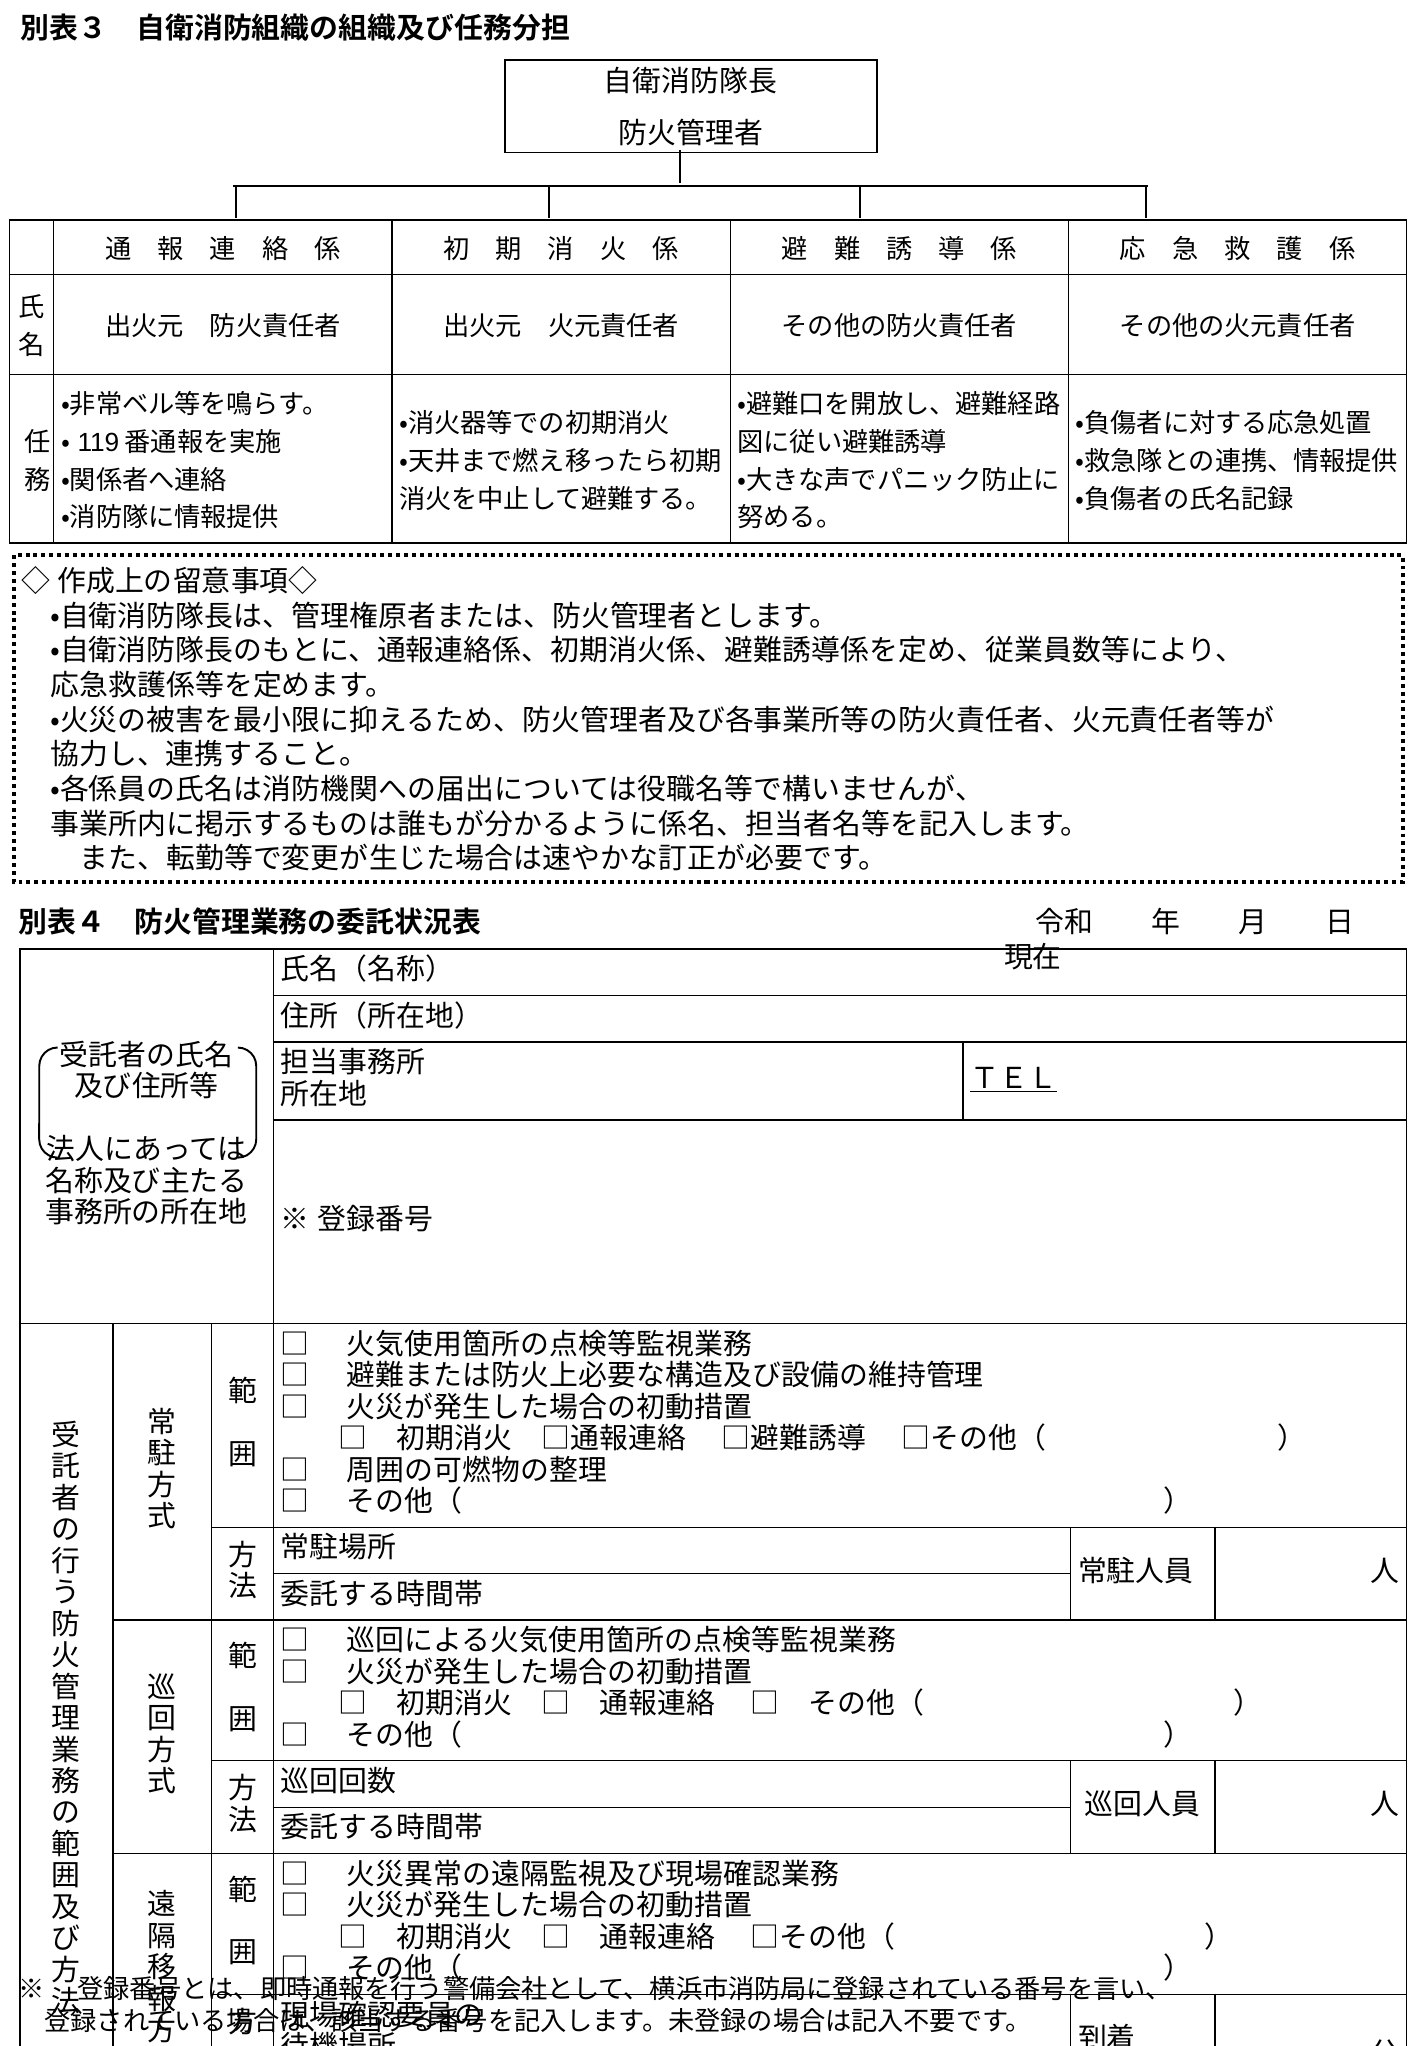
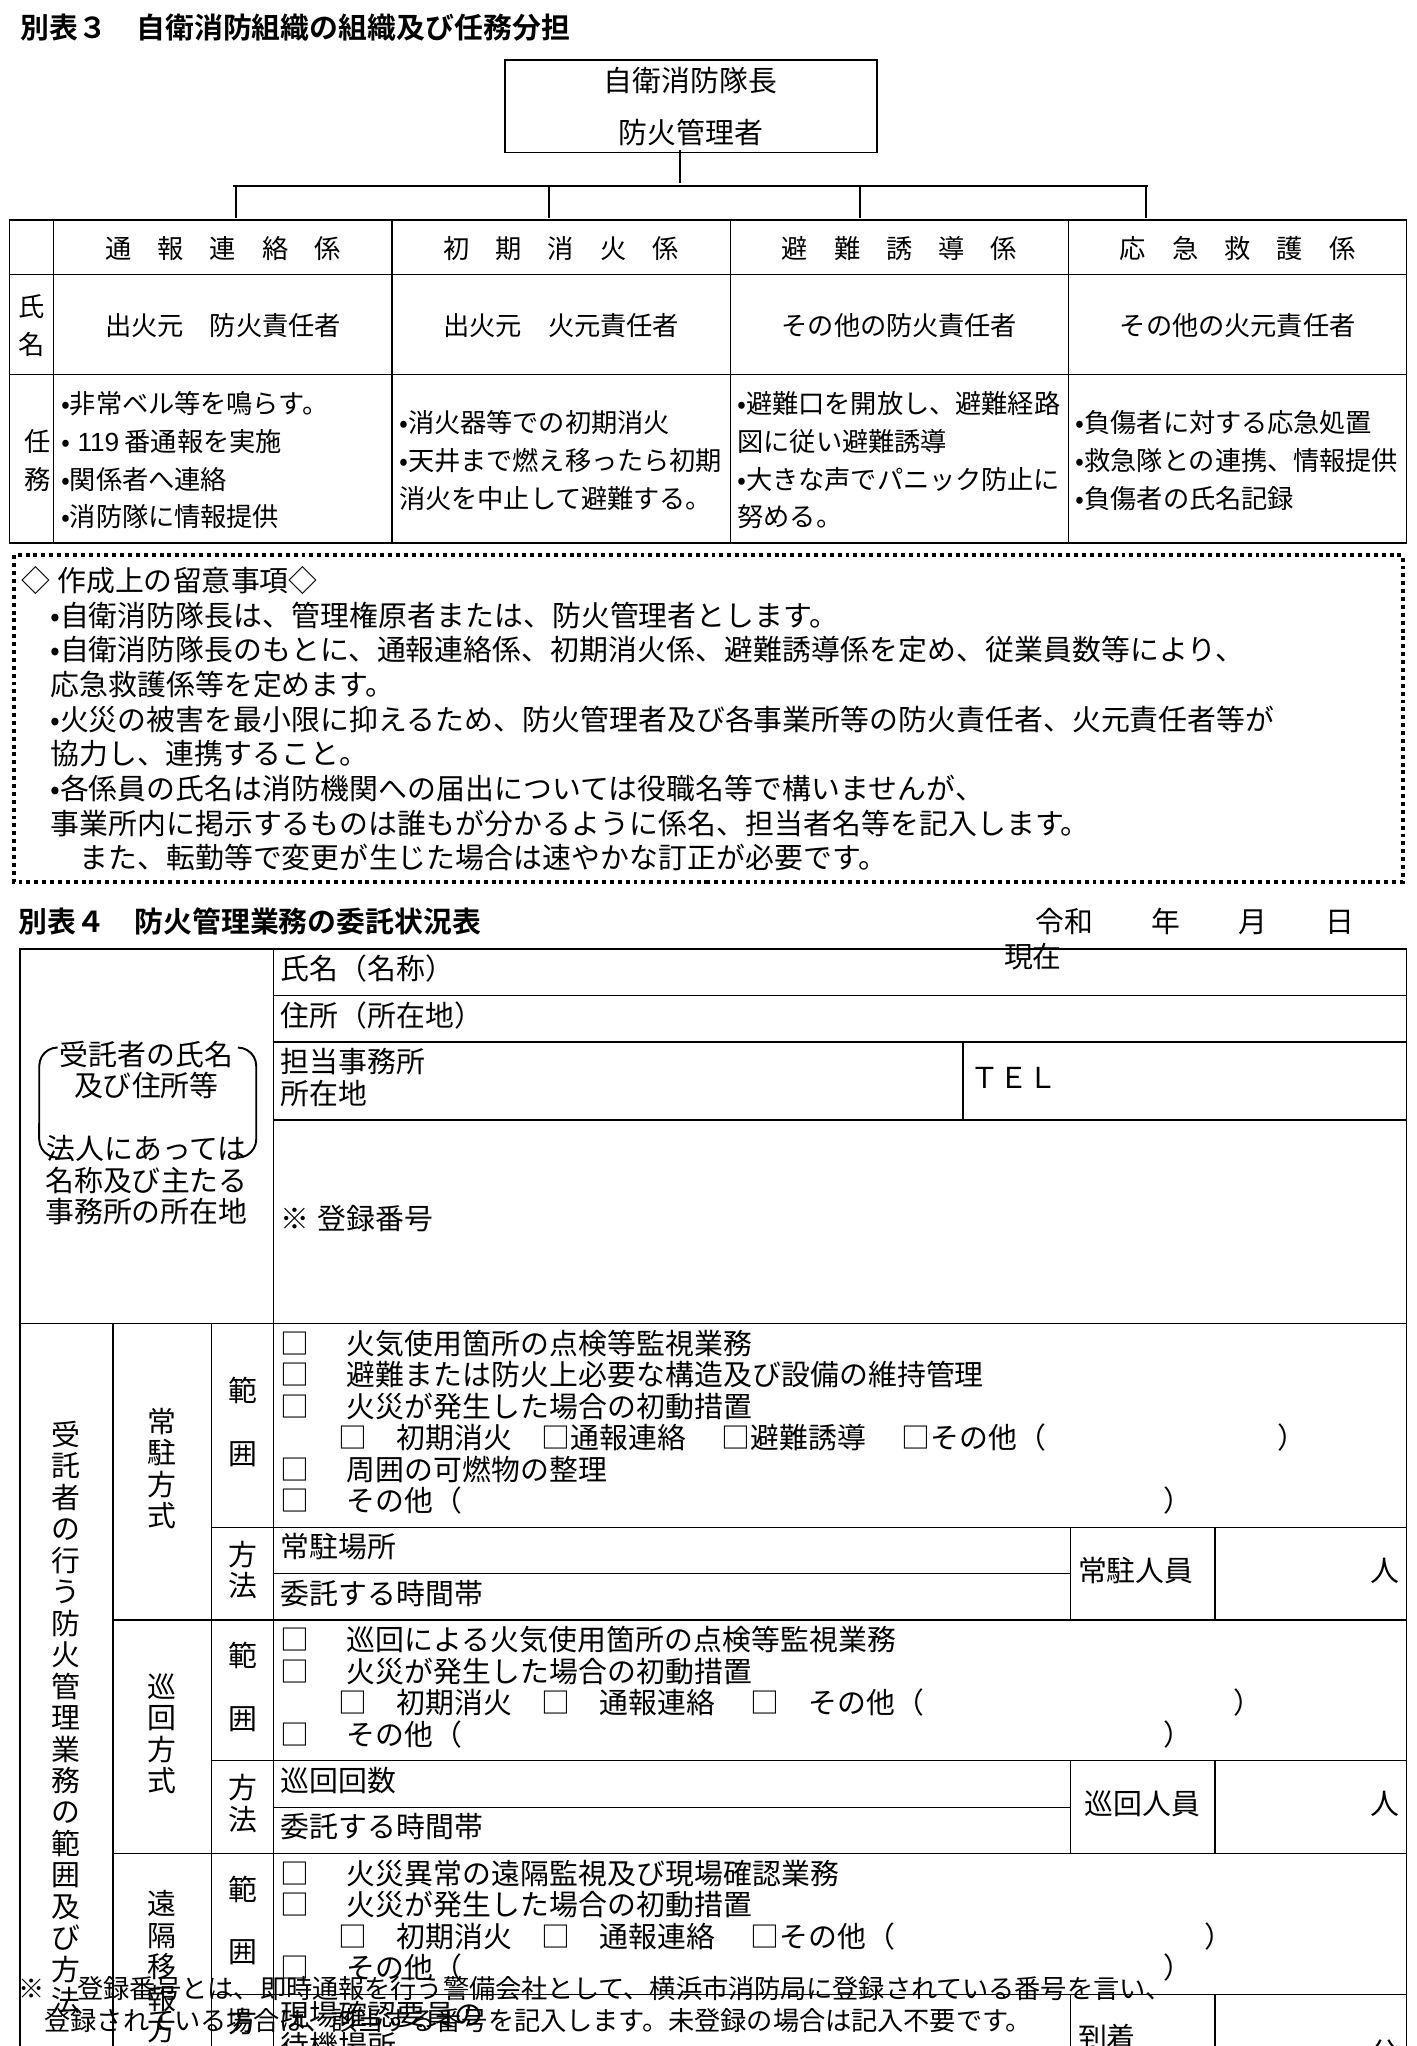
ＴＥＬ underline: present -> none
